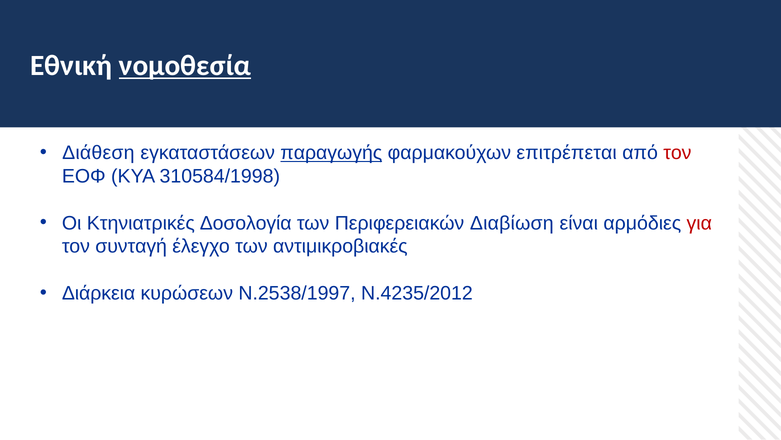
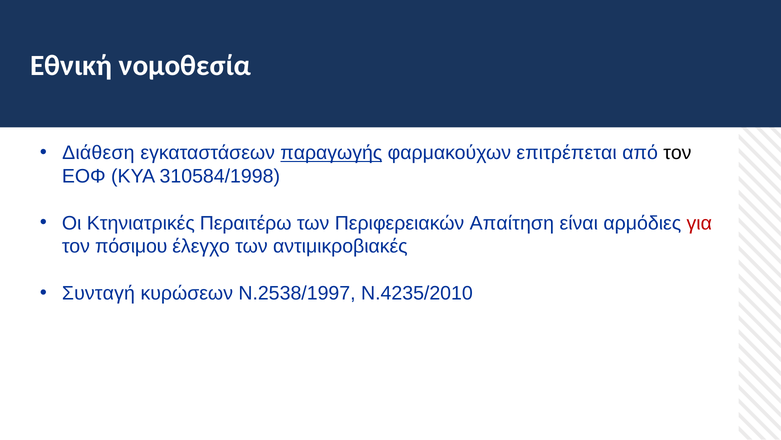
νομοθεσία underline: present -> none
τον at (677, 153) colour: red -> black
Δοσολογία: Δοσολογία -> Περαιτέρω
Διαβίωση: Διαβίωση -> Απαίτηση
συνταγή: συνταγή -> πόσιμου
Διάρκεια: Διάρκεια -> Συνταγή
Ν.4235/2012: Ν.4235/2012 -> Ν.4235/2010
